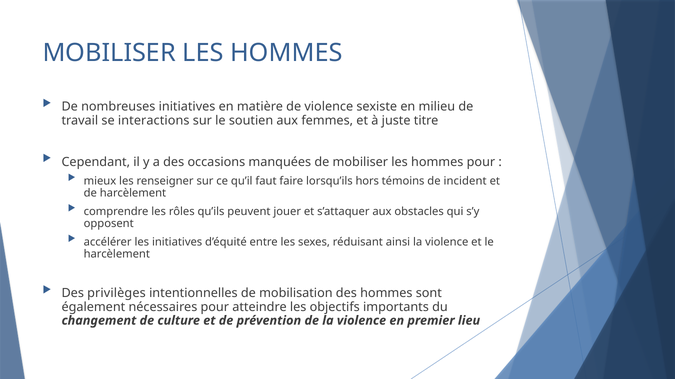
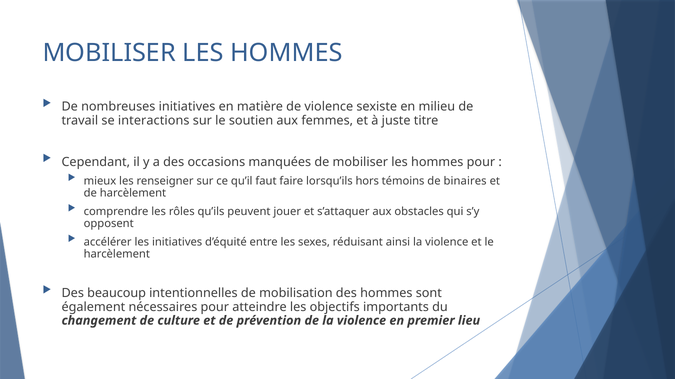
incident: incident -> binaires
privilèges: privilèges -> beaucoup
